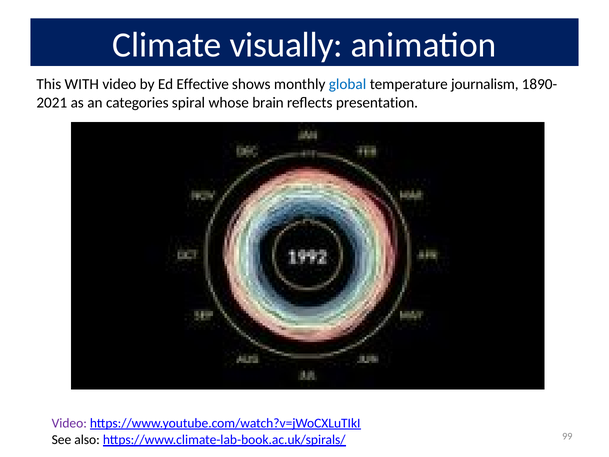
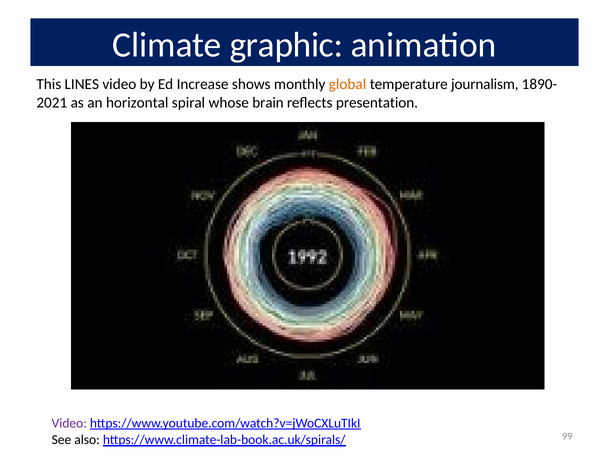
visually: visually -> graphic
WITH: WITH -> LINES
Effective: Effective -> Increase
global colour: blue -> orange
categories: categories -> horizontal
